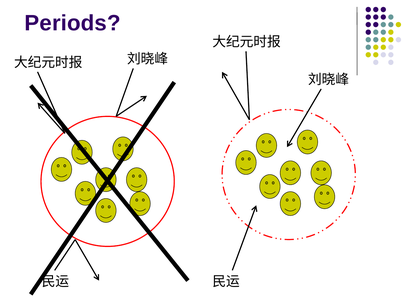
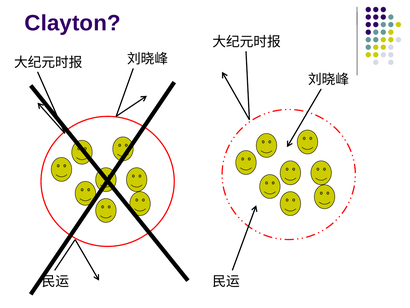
Periods: Periods -> Clayton
